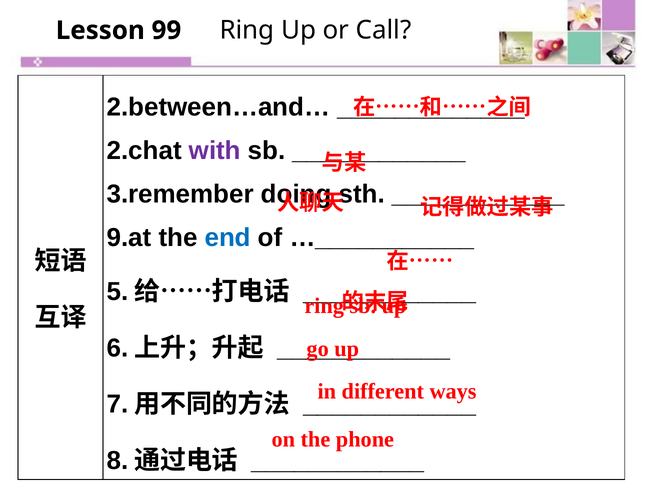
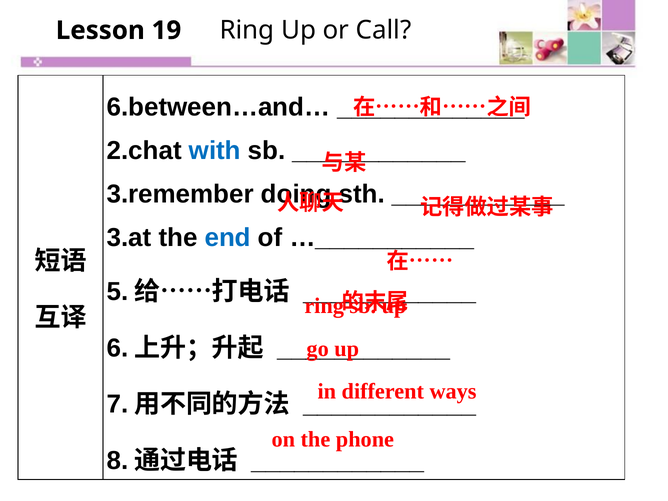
99: 99 -> 19
2.between…and…: 2.between…and… -> 6.between…and…
with colour: purple -> blue
9.at: 9.at -> 3.at
